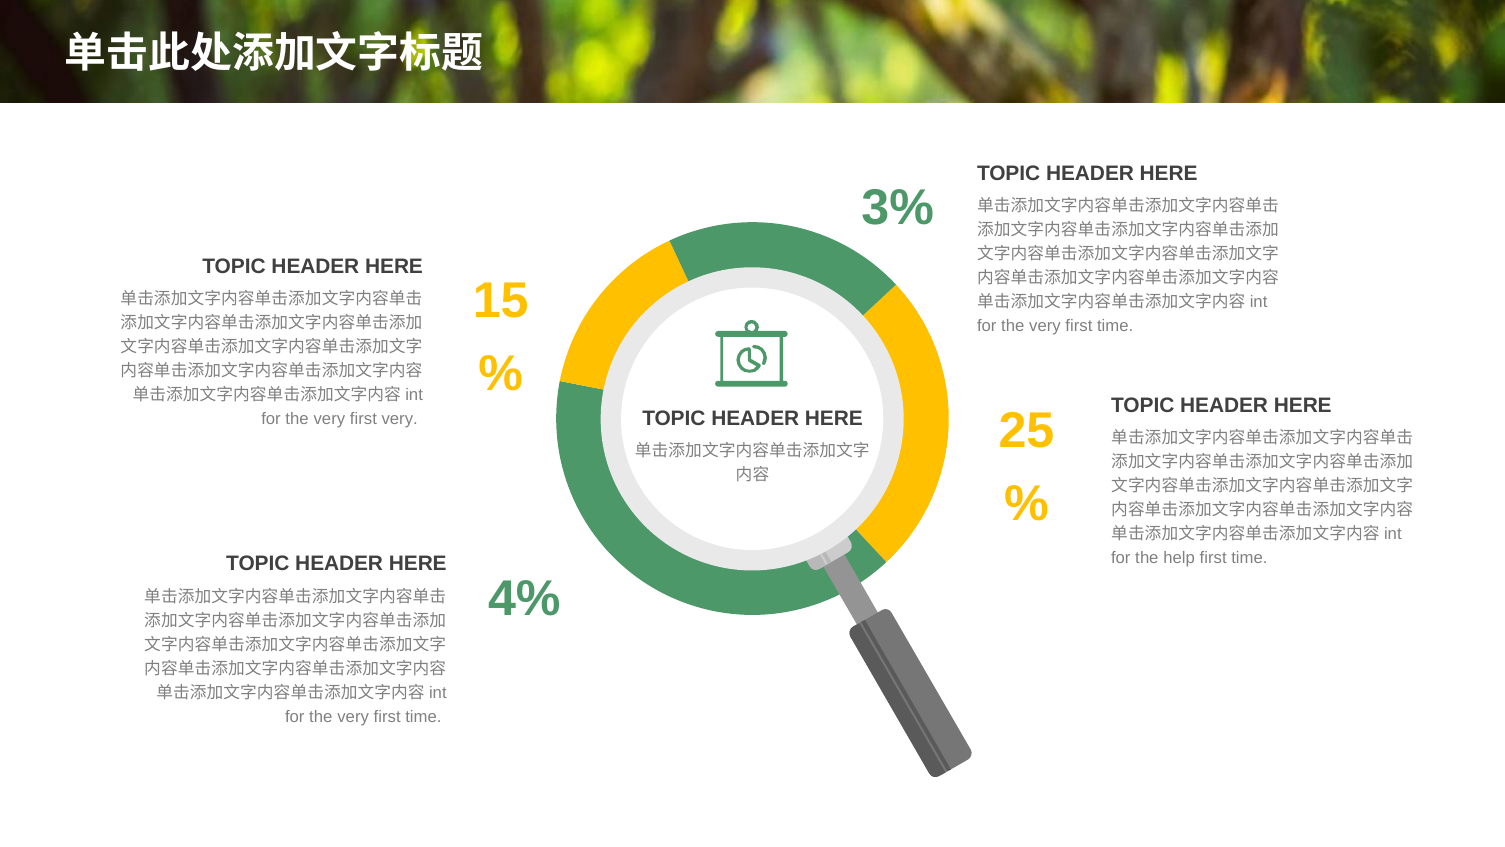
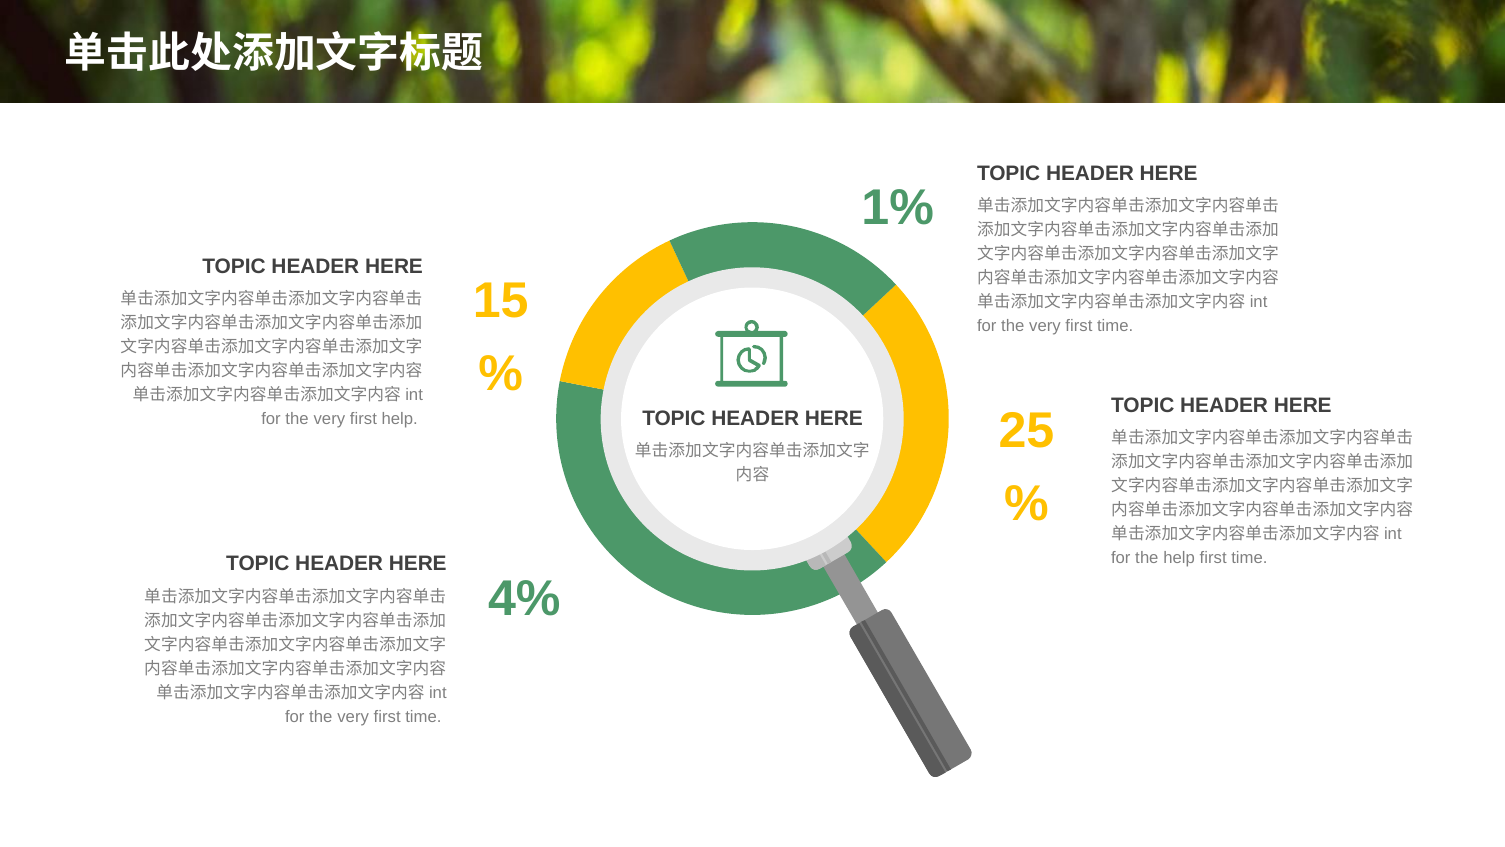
3%: 3% -> 1%
first very: very -> help
